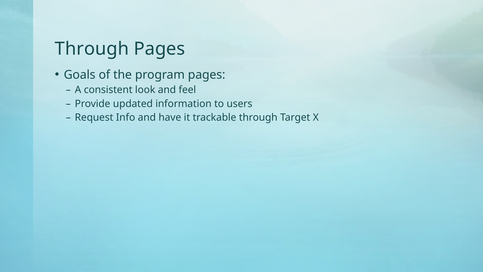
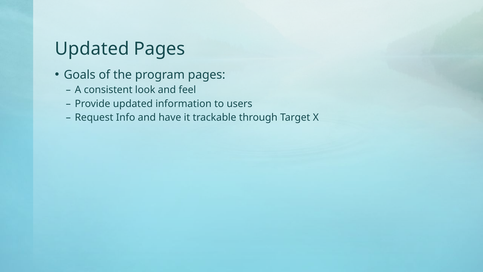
Through at (92, 49): Through -> Updated
